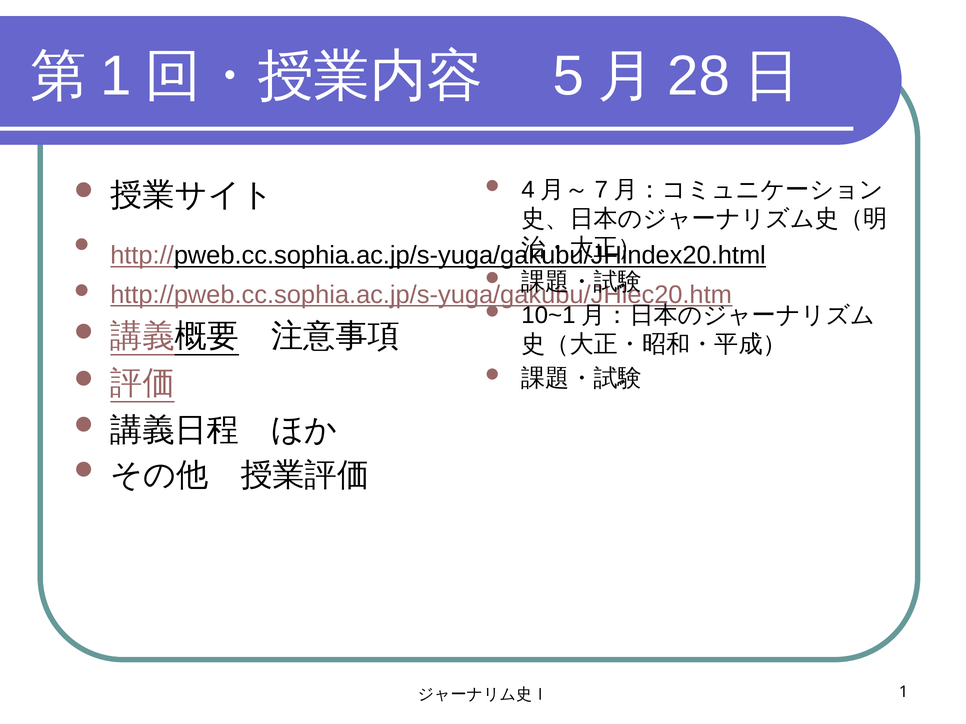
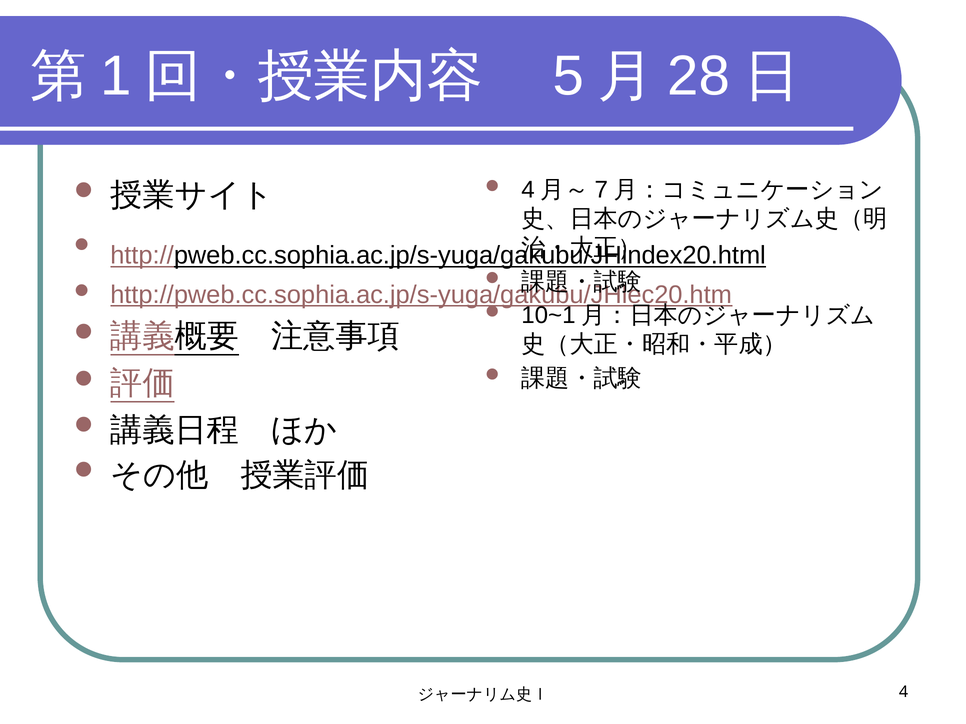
1 at (903, 692): 1 -> 4
